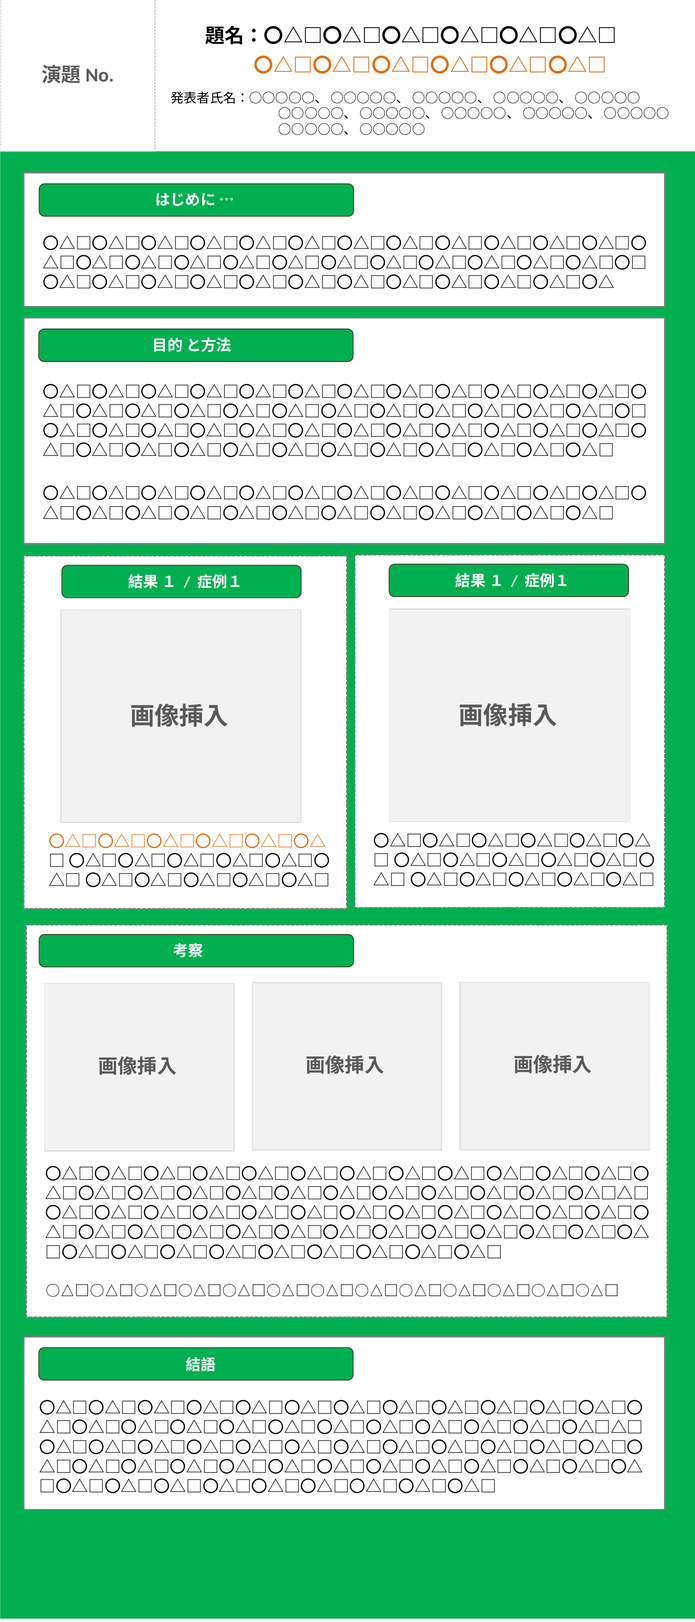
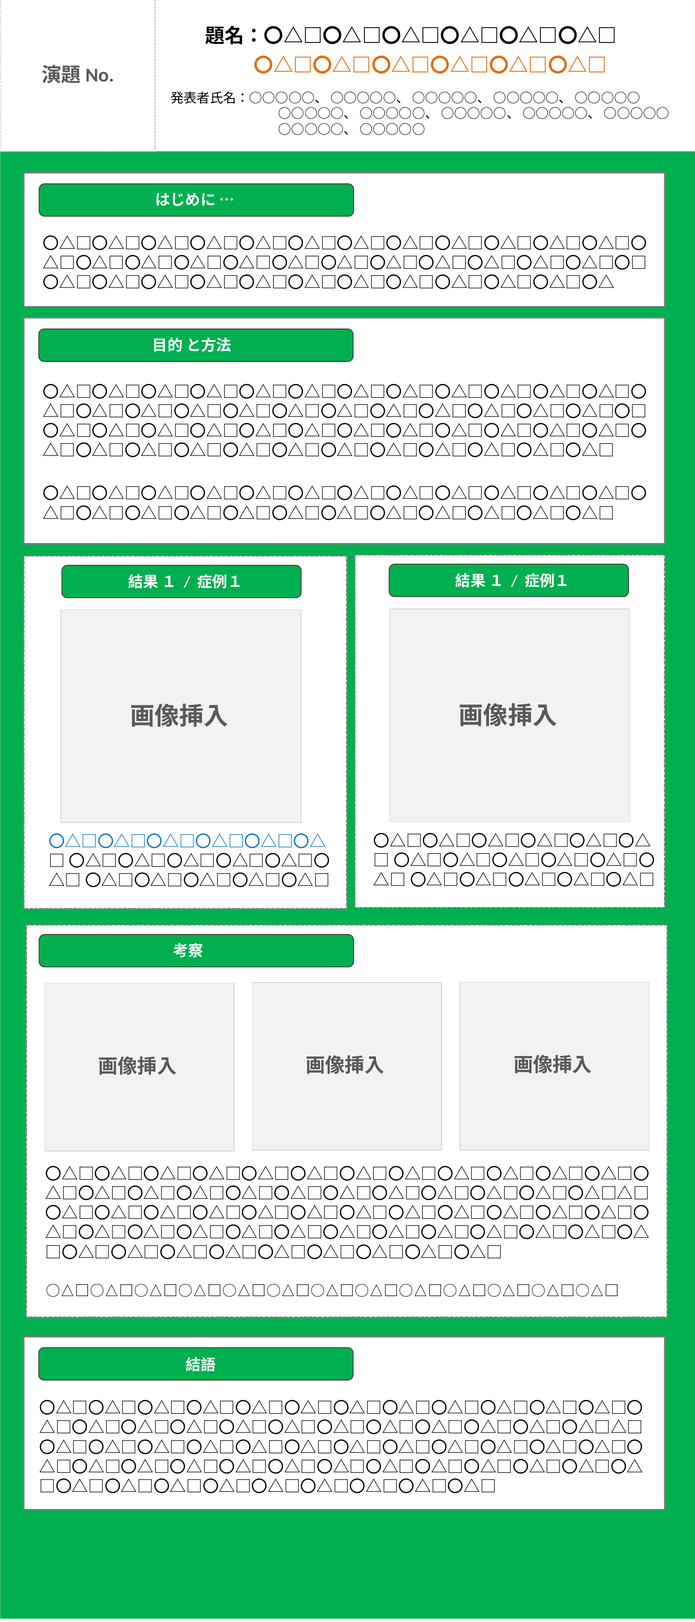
〇△□〇△□〇△□〇△□〇△□〇△ at (187, 842) colour: orange -> blue
